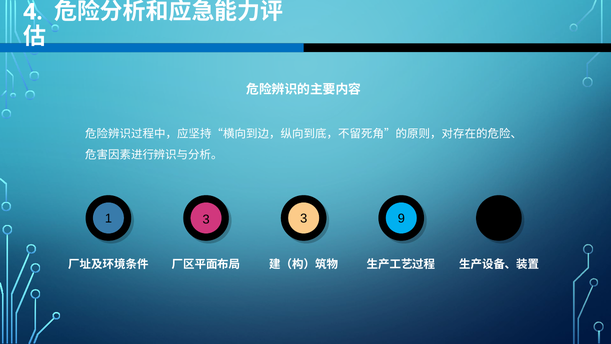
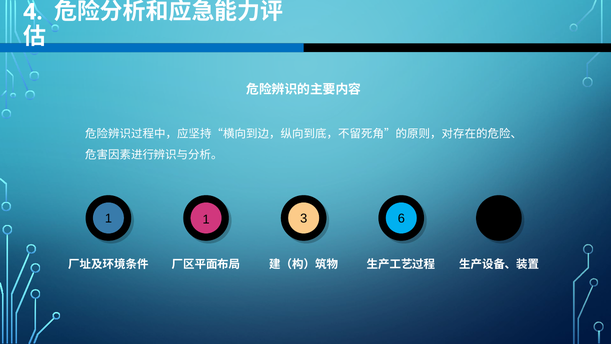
1 3: 3 -> 1
9: 9 -> 6
